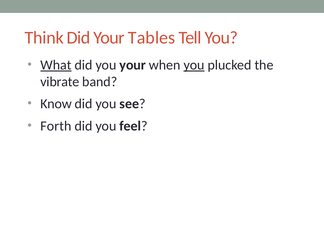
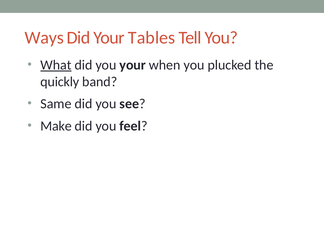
Think: Think -> Ways
you at (194, 65) underline: present -> none
vibrate: vibrate -> quickly
Know: Know -> Same
Forth: Forth -> Make
